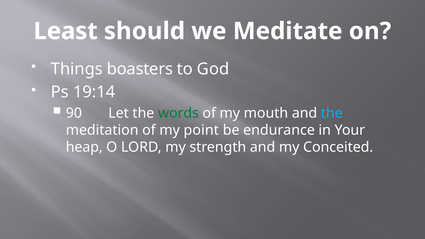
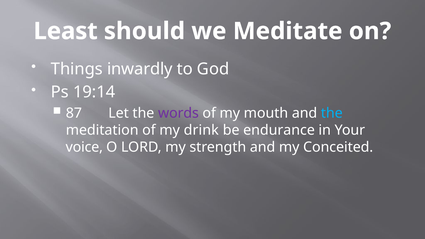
boasters: boasters -> inwardly
90: 90 -> 87
words colour: green -> purple
point: point -> drink
heap: heap -> voice
